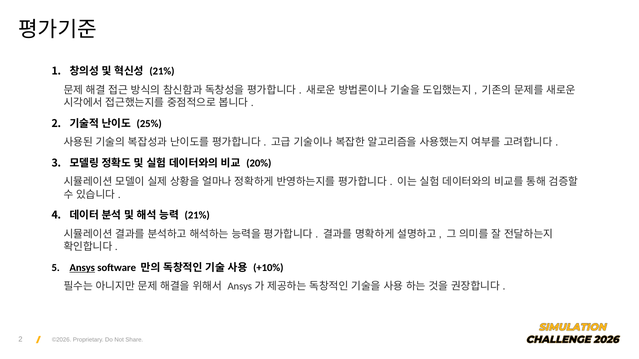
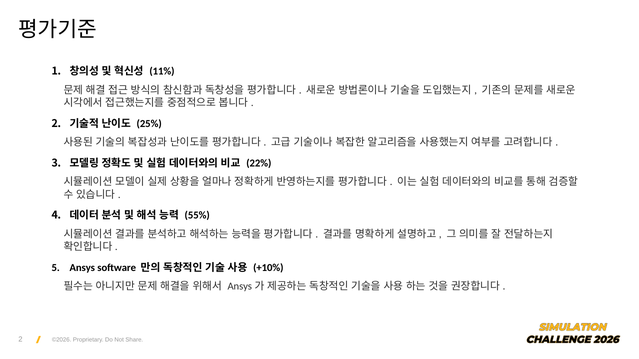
21% at (162, 72): 21% -> 11%
20%: 20% -> 22%
21% at (197, 216): 21% -> 55%
Ansys underline: present -> none
